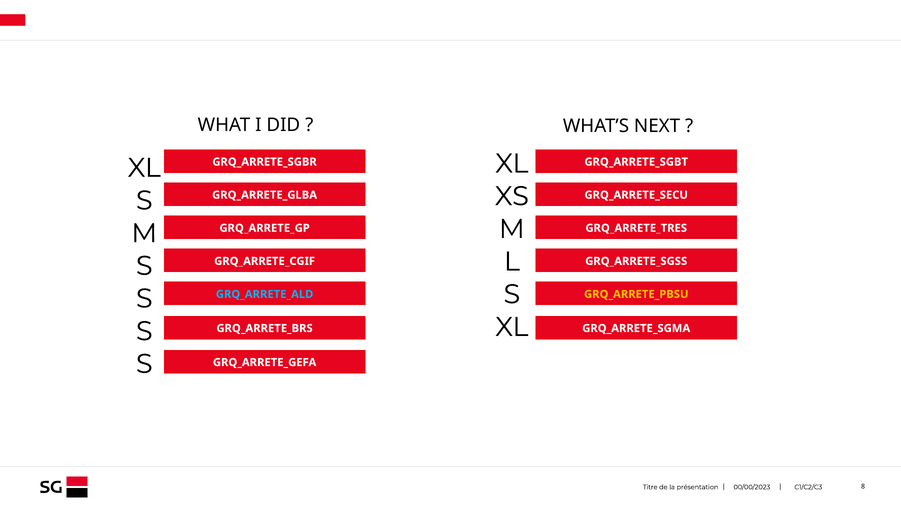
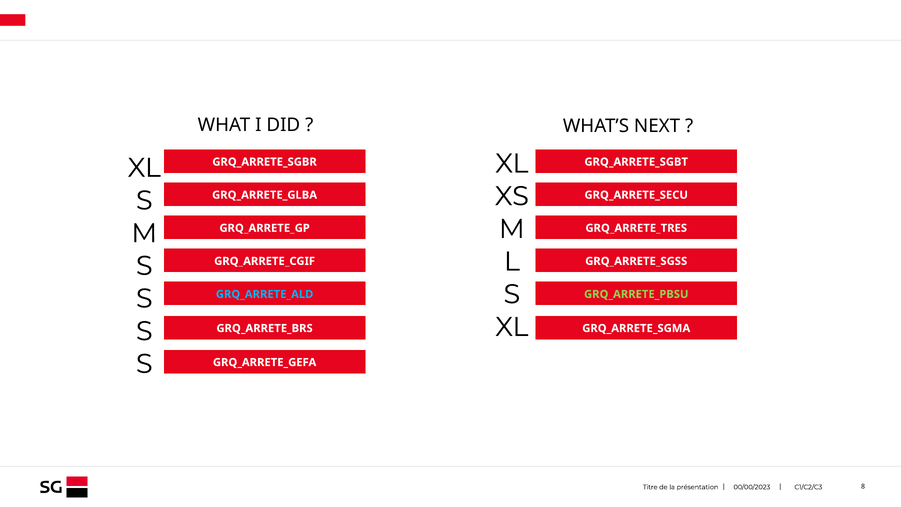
GRQ_ARRETE_PBSU colour: yellow -> light green
